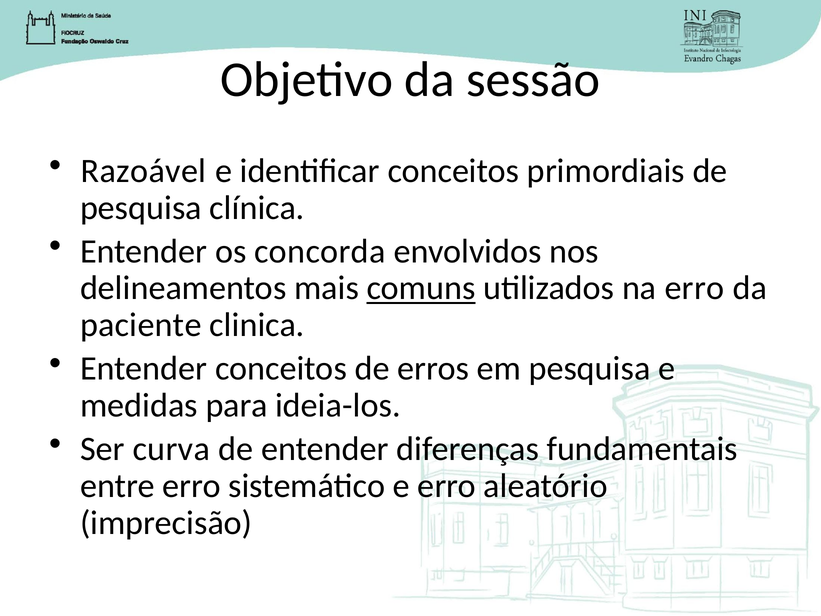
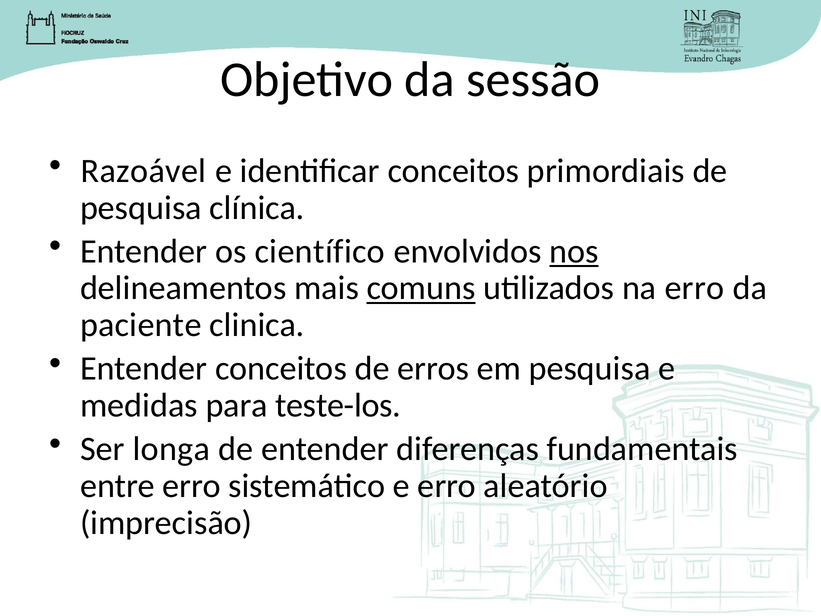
concorda: concorda -> científico
nos underline: none -> present
ideia-los: ideia-los -> teste-los
curva: curva -> longa
